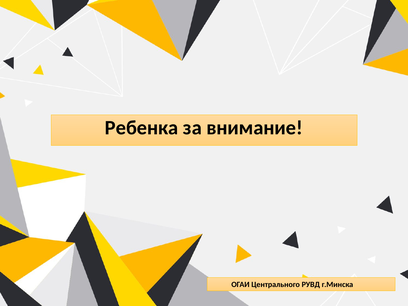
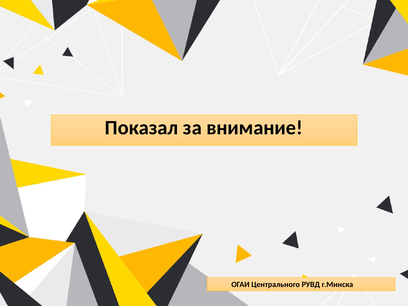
Ребенка: Ребенка -> Показал
